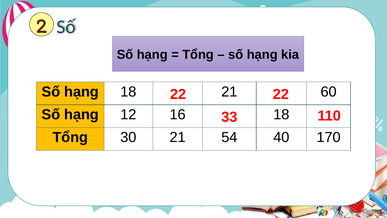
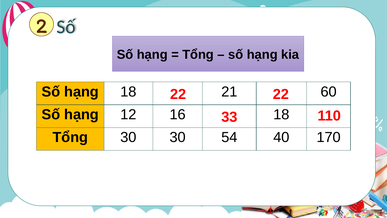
30 21: 21 -> 30
